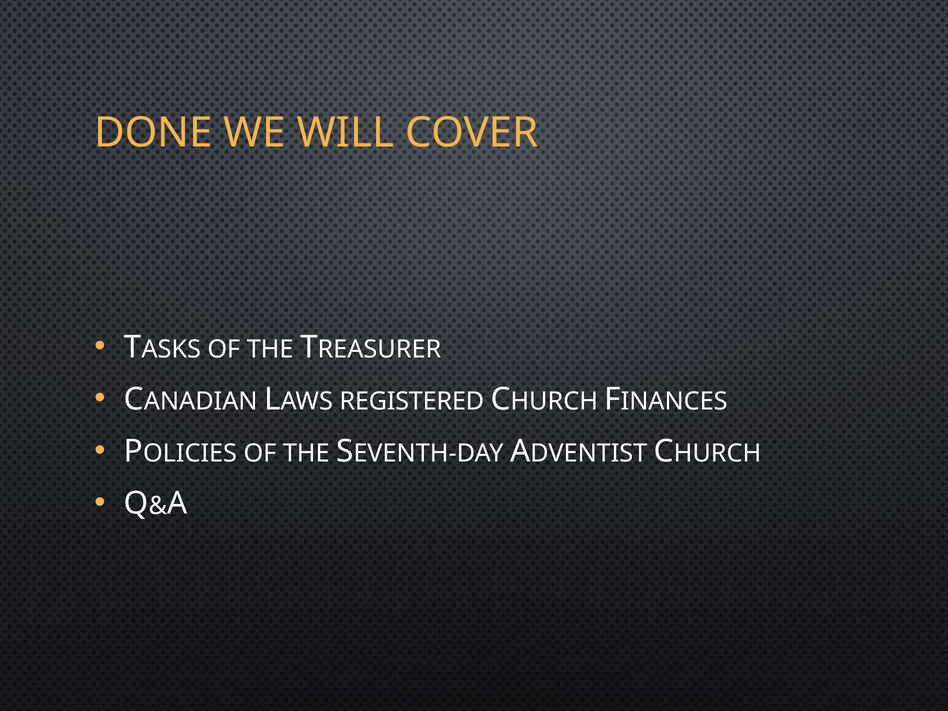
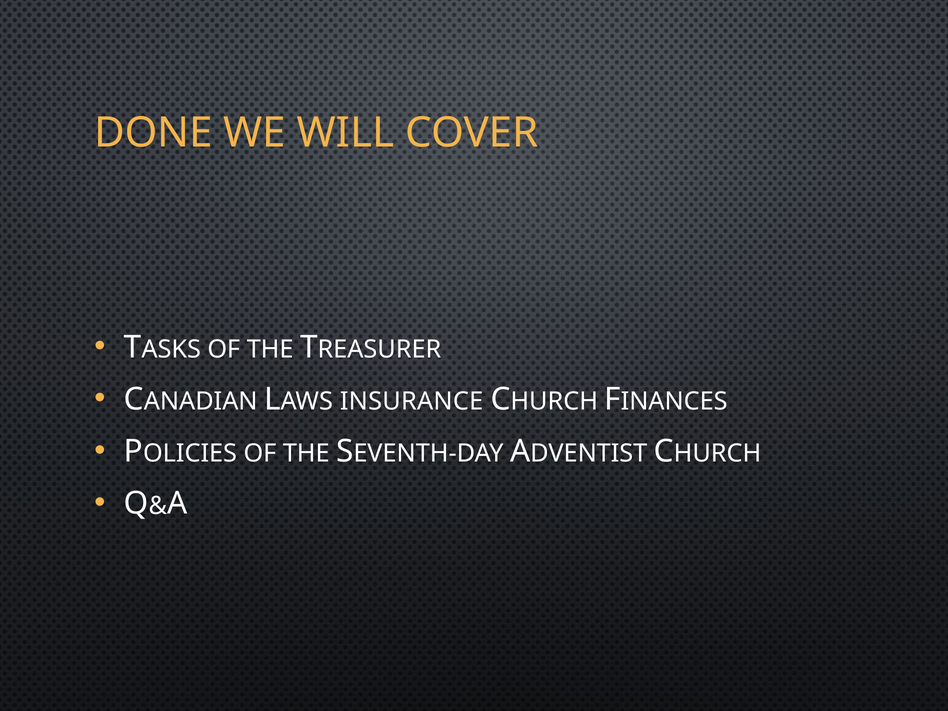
REGISTERED: REGISTERED -> INSURANCE
